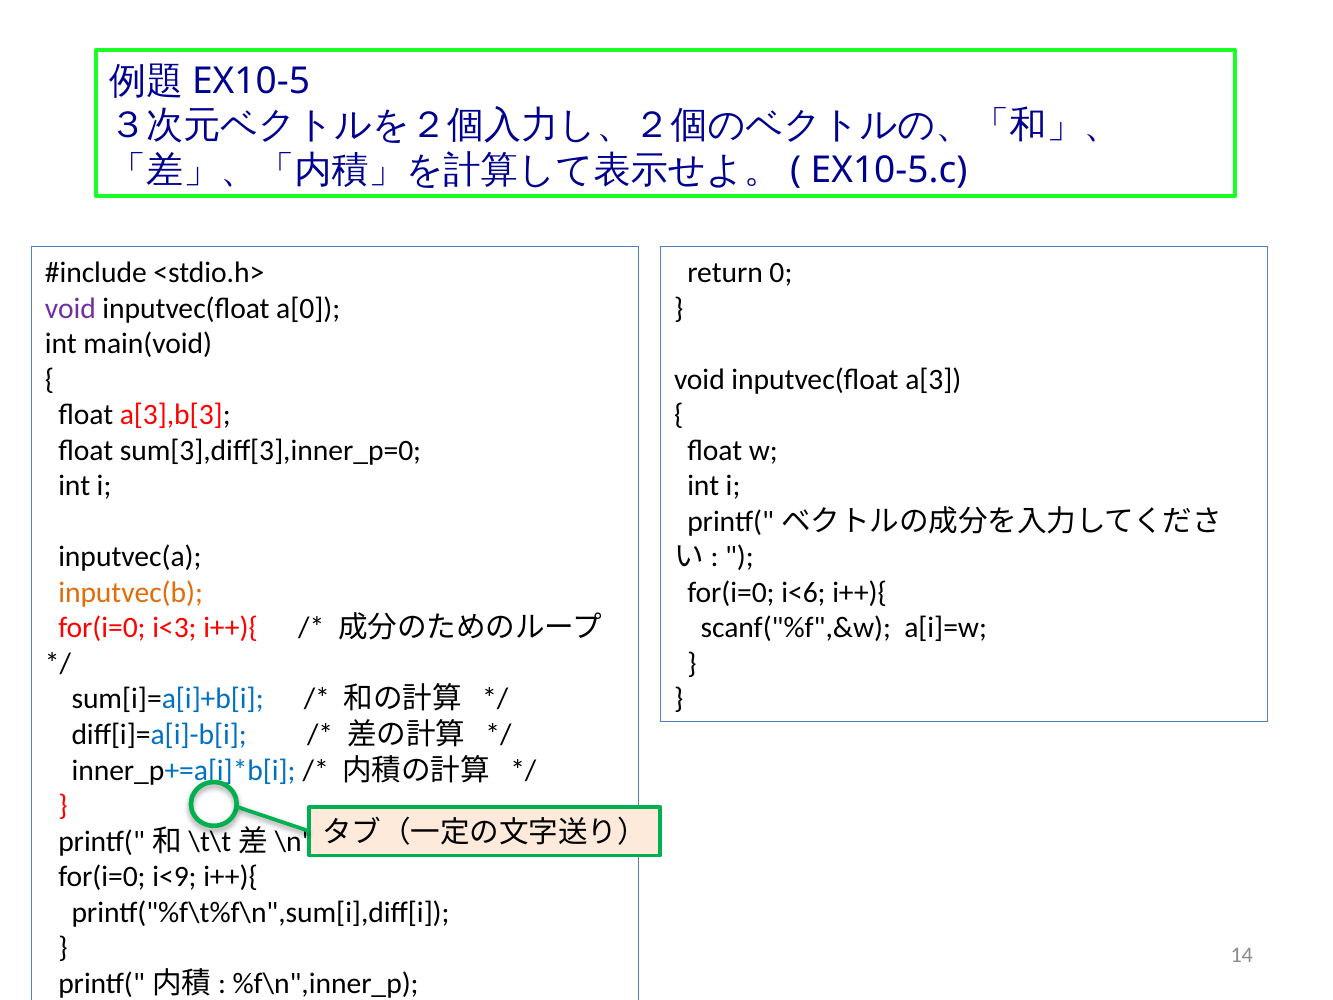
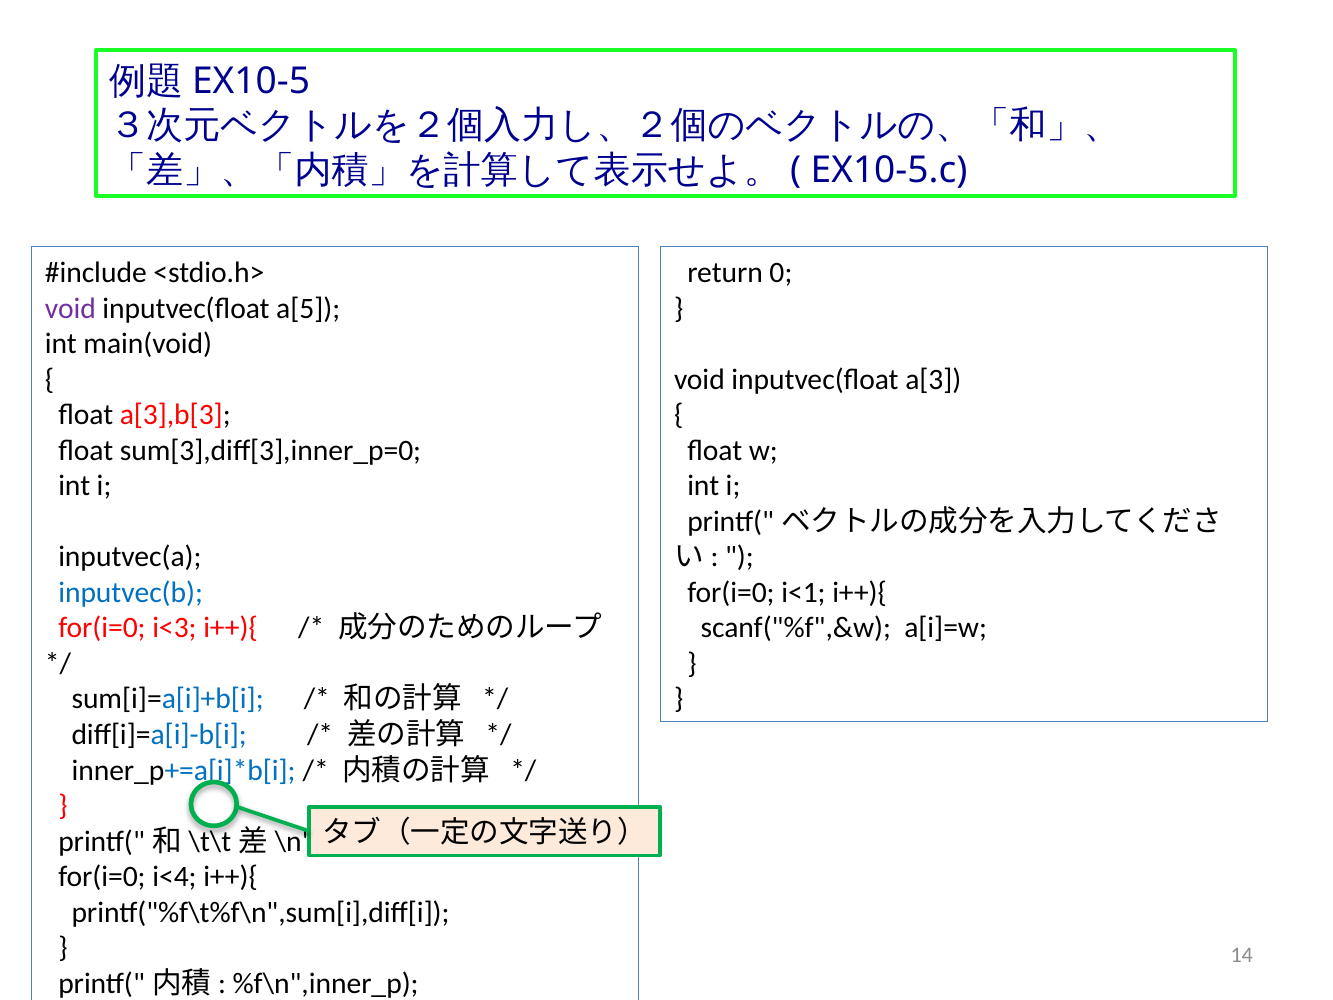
a[0: a[0 -> a[5
inputvec(b colour: orange -> blue
i<6: i<6 -> i<1
i<9: i<9 -> i<4
